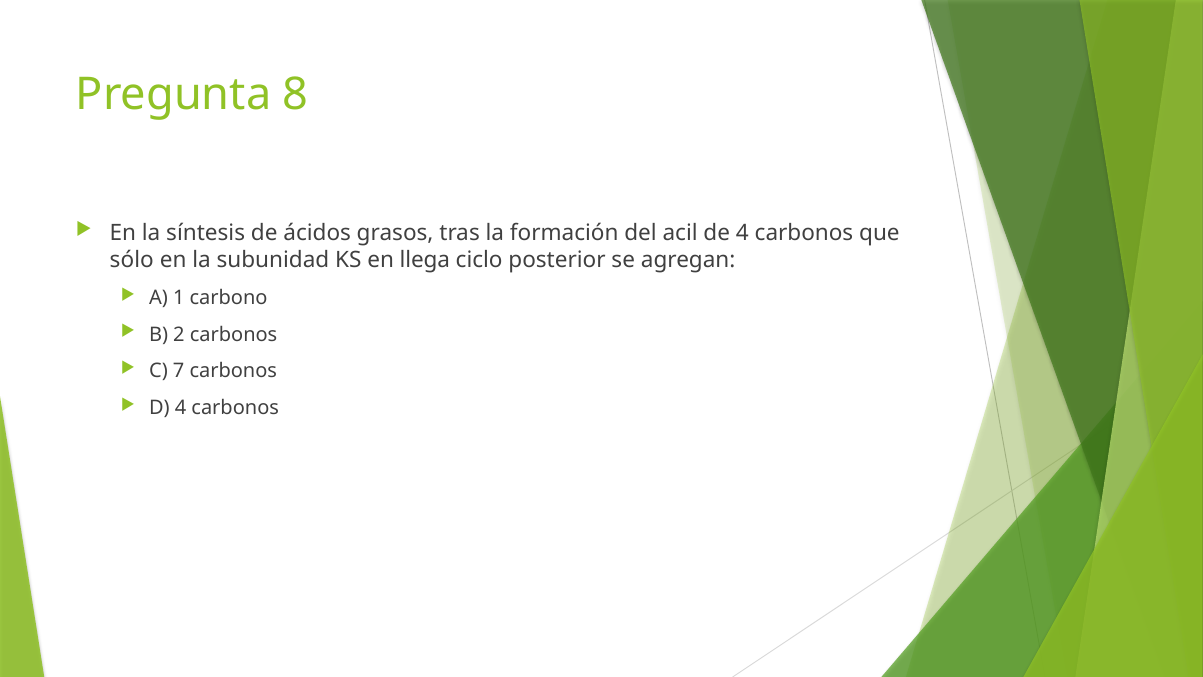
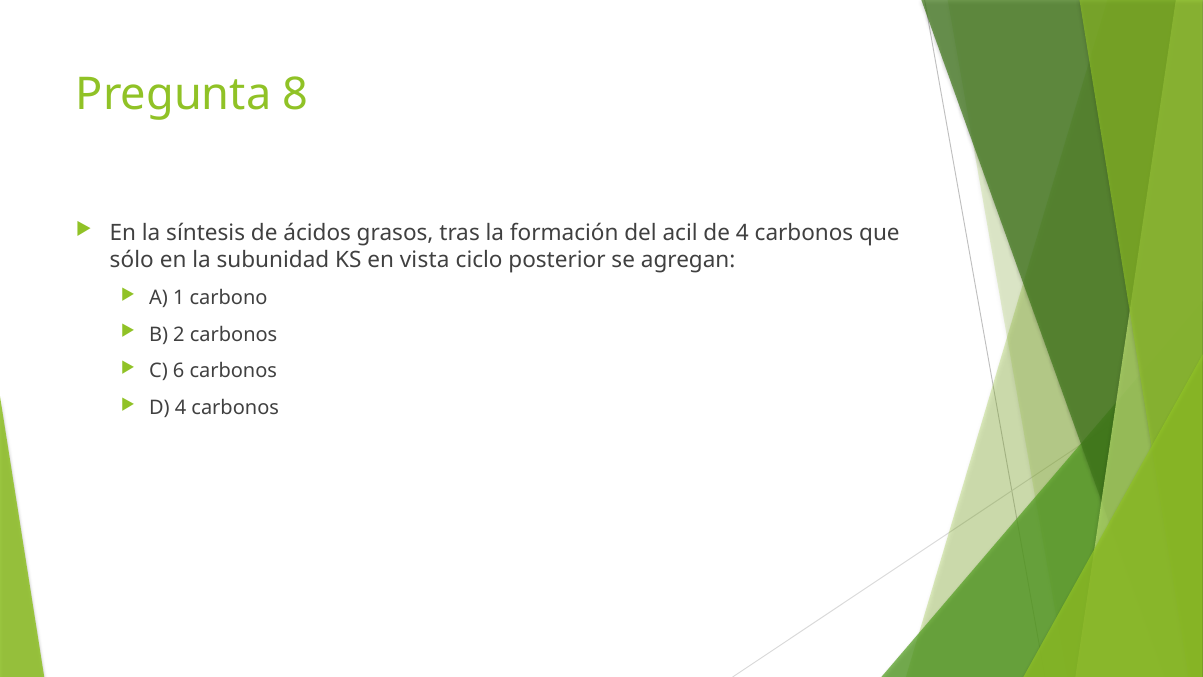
llega: llega -> vista
7: 7 -> 6
